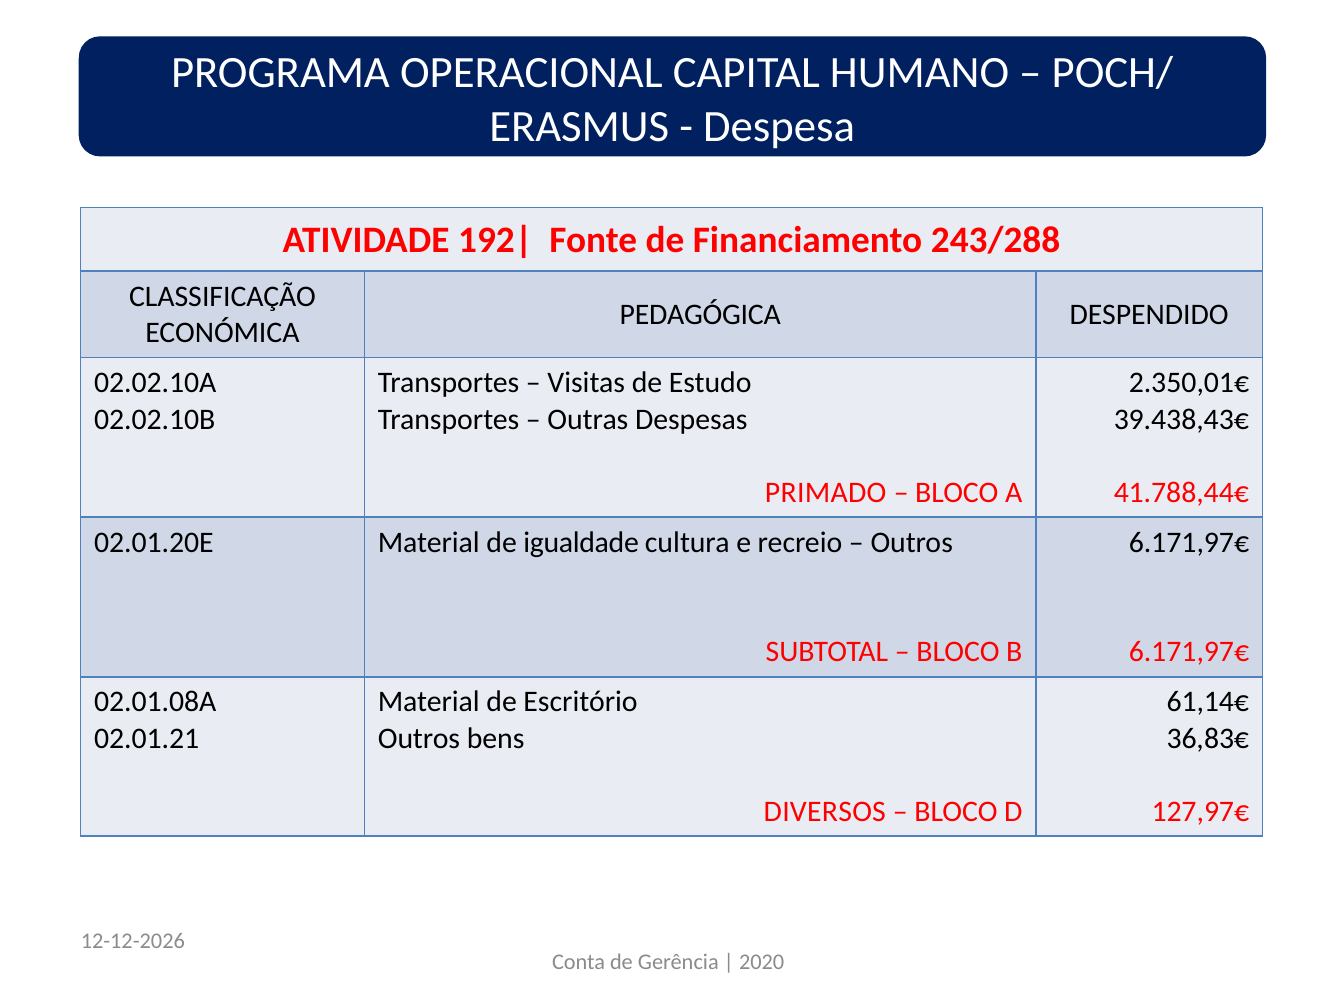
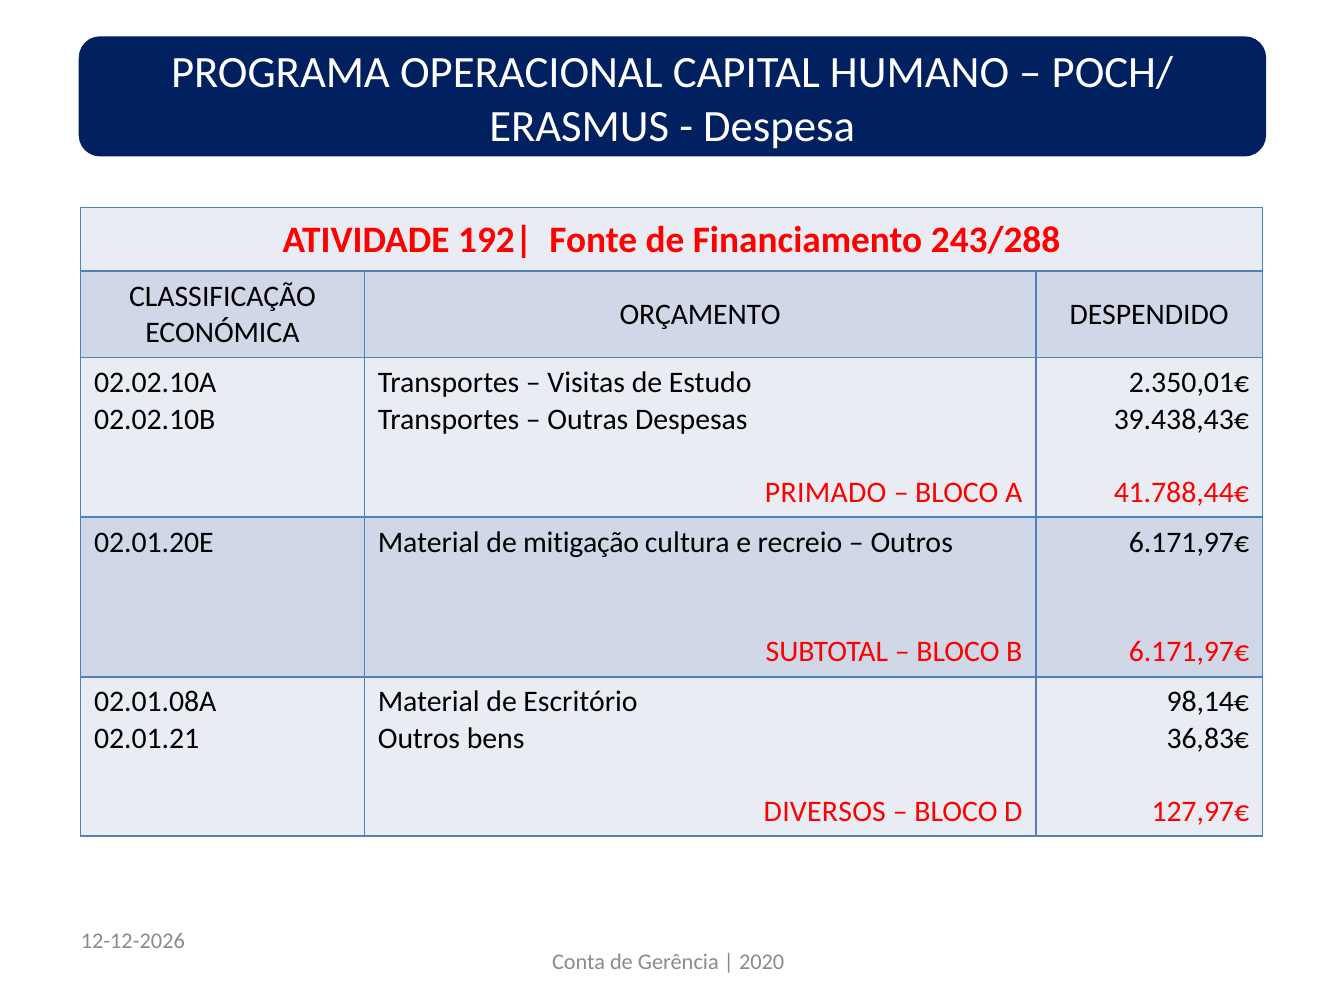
PEDAGÓGICA: PEDAGÓGICA -> ORÇAMENTO
igualdade: igualdade -> mitigação
61,14€: 61,14€ -> 98,14€
